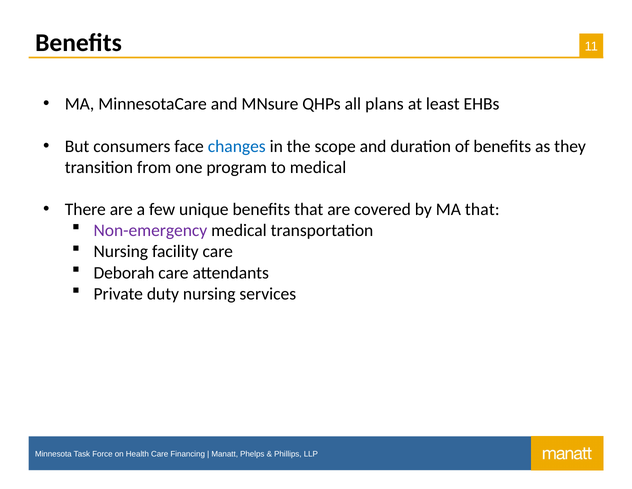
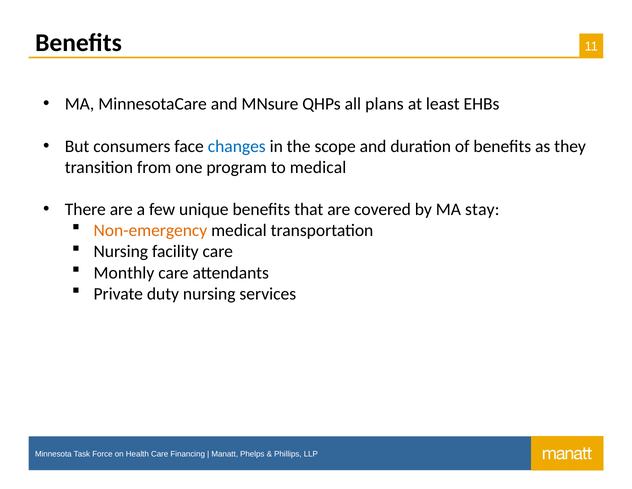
MA that: that -> stay
Non-emergency colour: purple -> orange
Deborah: Deborah -> Monthly
